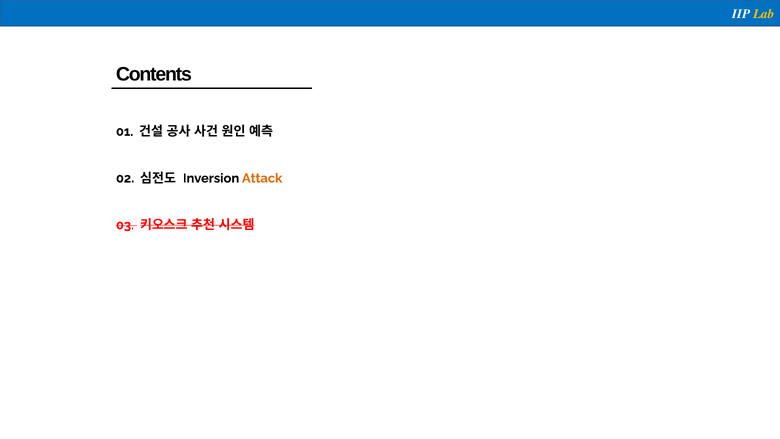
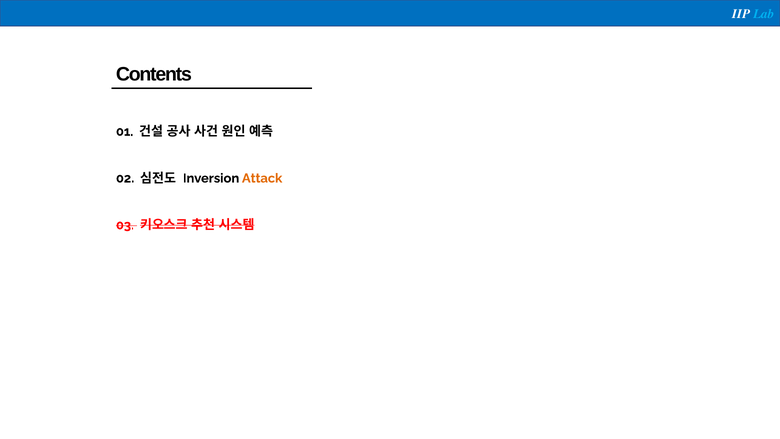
Lab colour: yellow -> light blue
